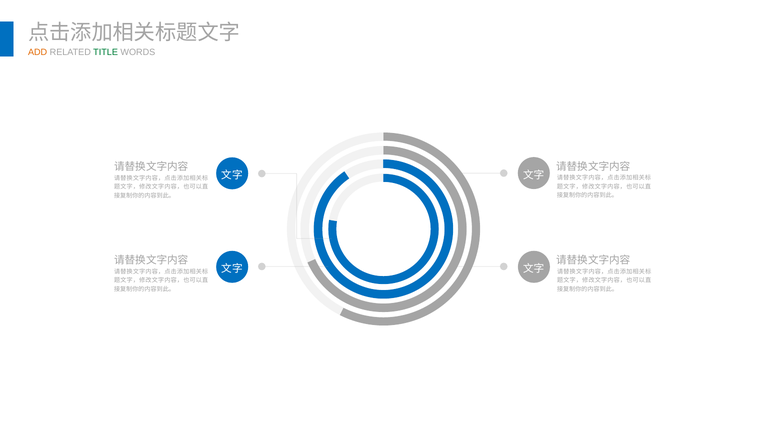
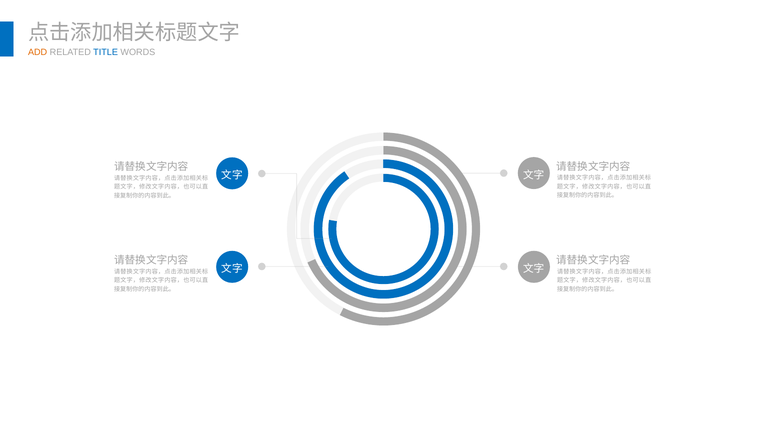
TITLE colour: green -> blue
